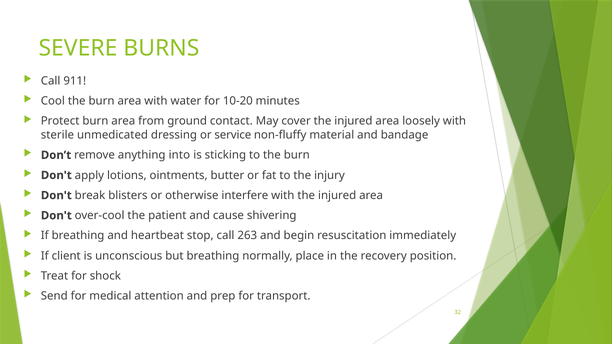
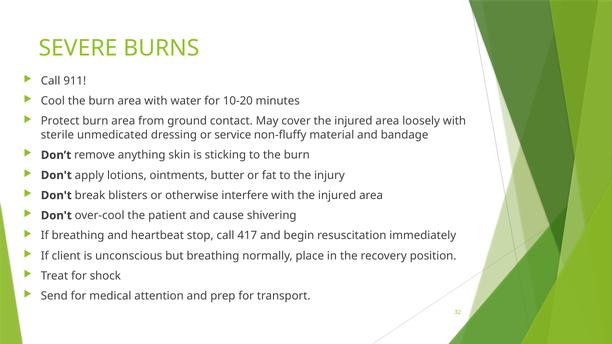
into: into -> skin
263: 263 -> 417
